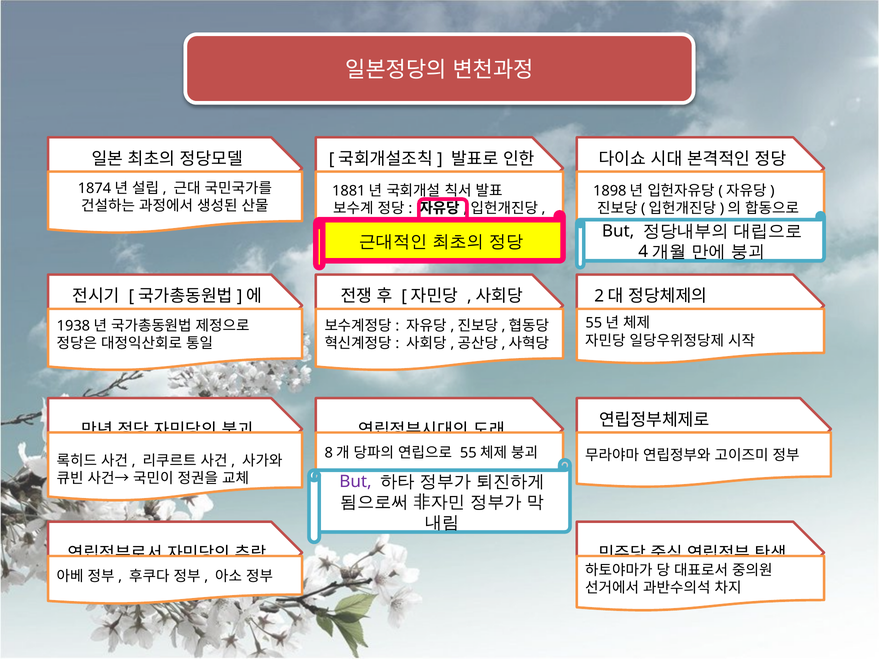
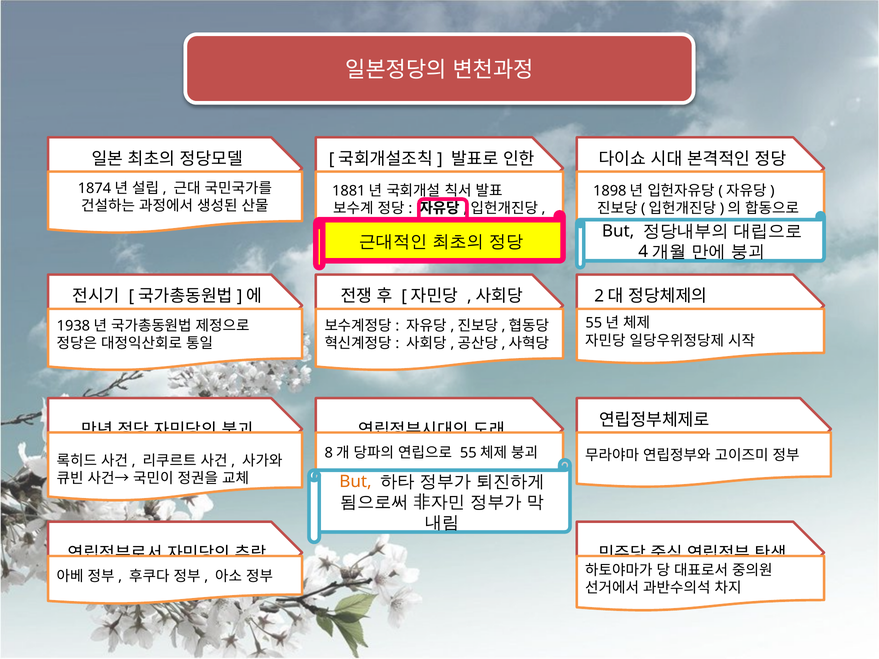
But at (355, 482) colour: purple -> orange
